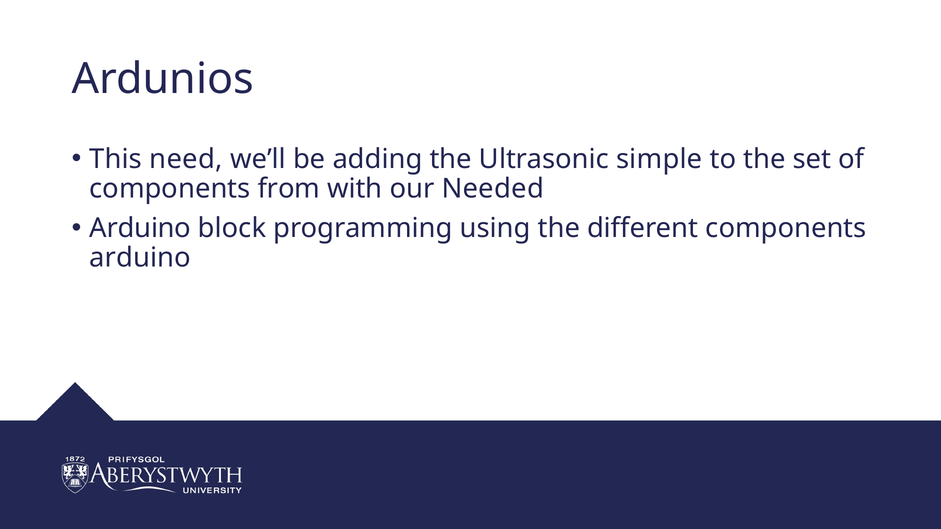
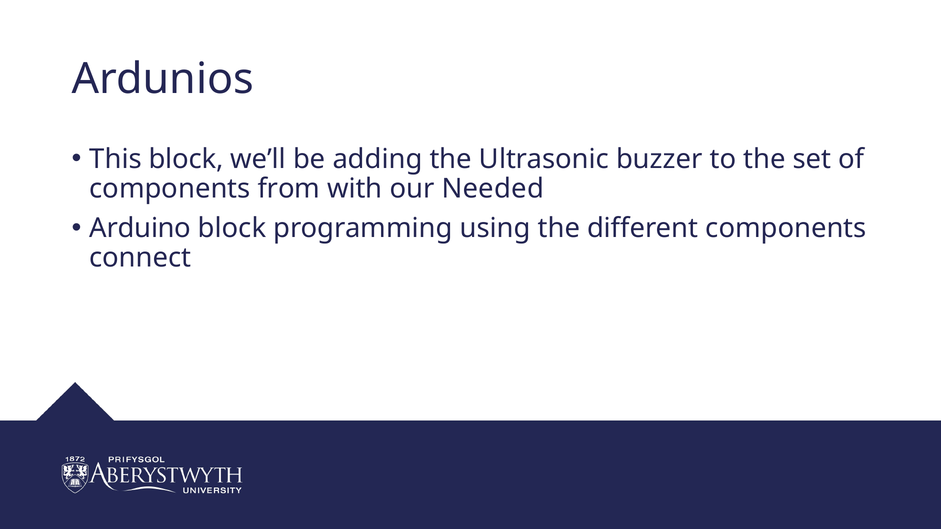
This need: need -> block
simple: simple -> buzzer
arduino at (140, 258): arduino -> connect
